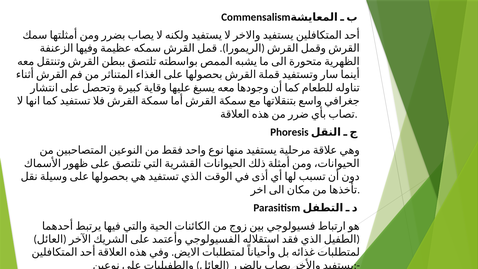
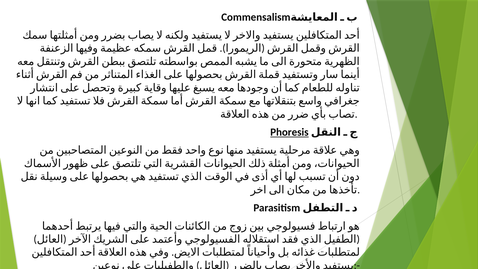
Phoresis underline: none -> present
